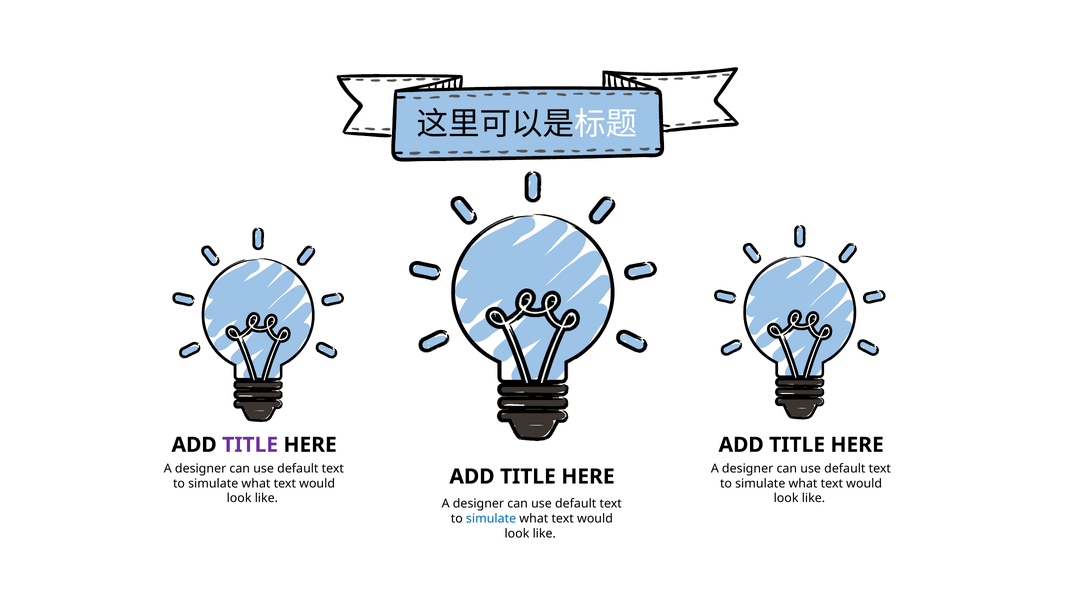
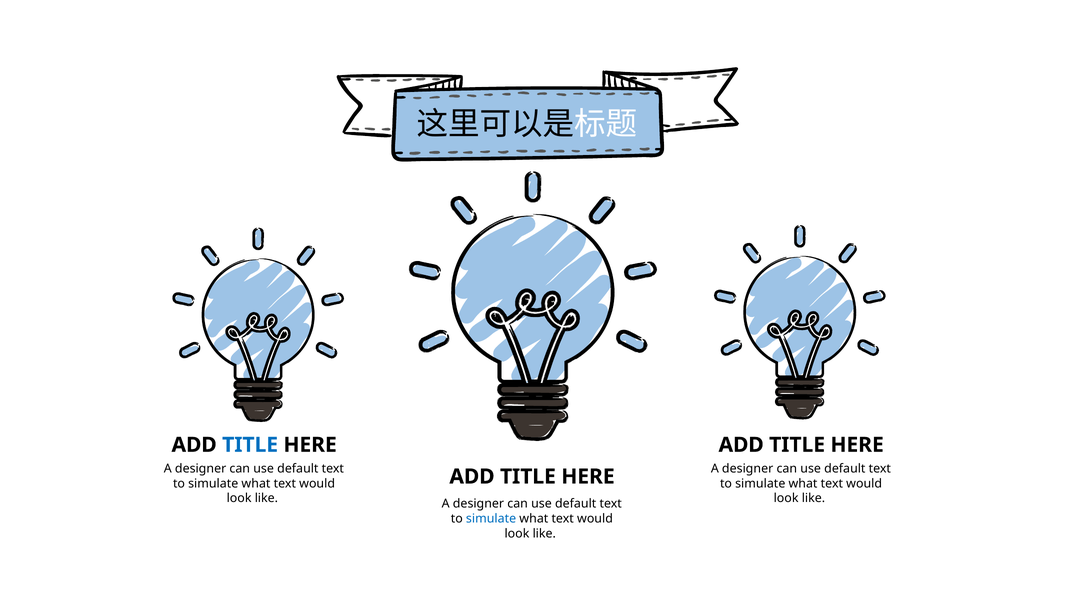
TITLE at (250, 445) colour: purple -> blue
